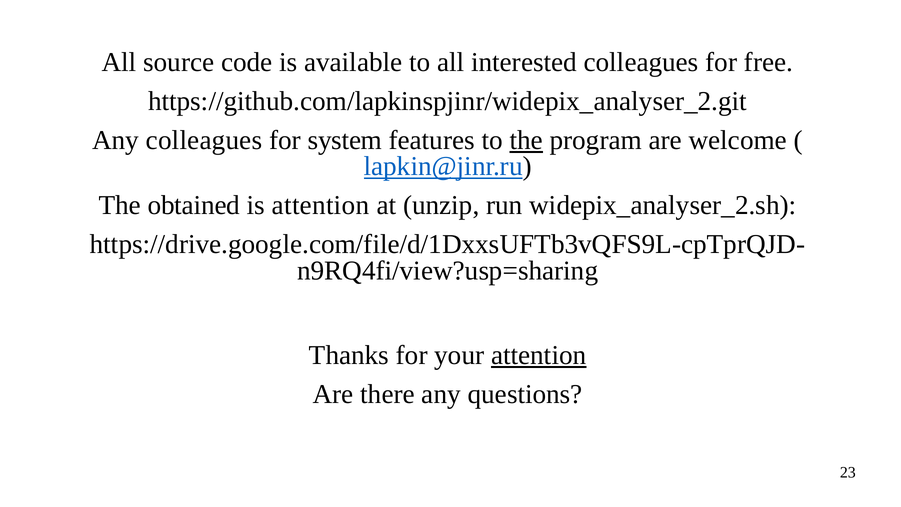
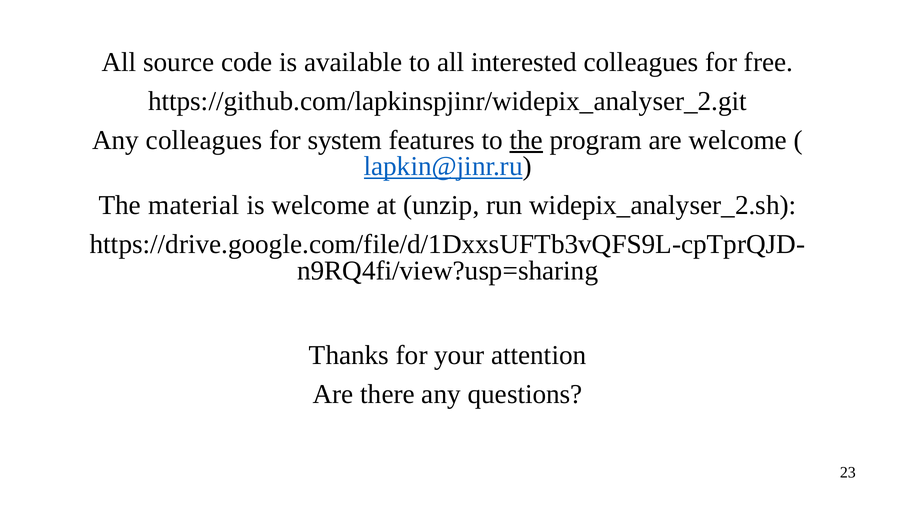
obtained: obtained -> material
is attention: attention -> welcome
attention at (539, 355) underline: present -> none
